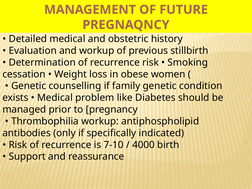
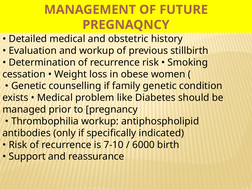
4000: 4000 -> 6000
